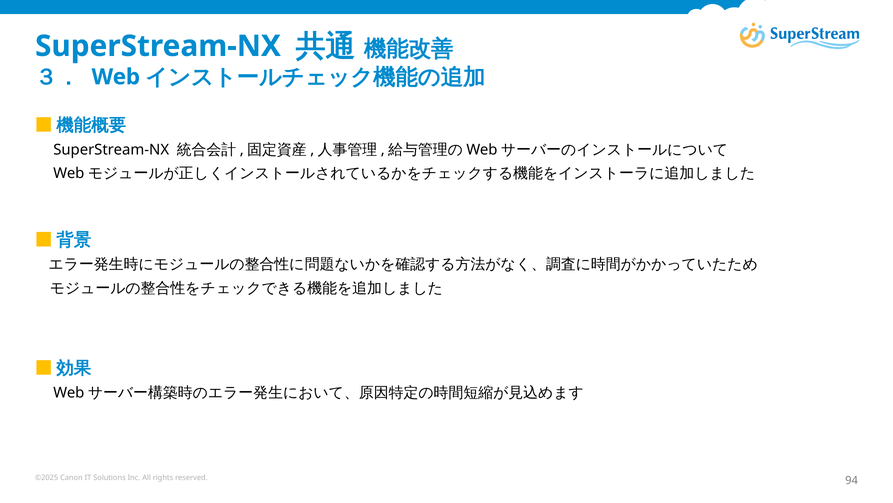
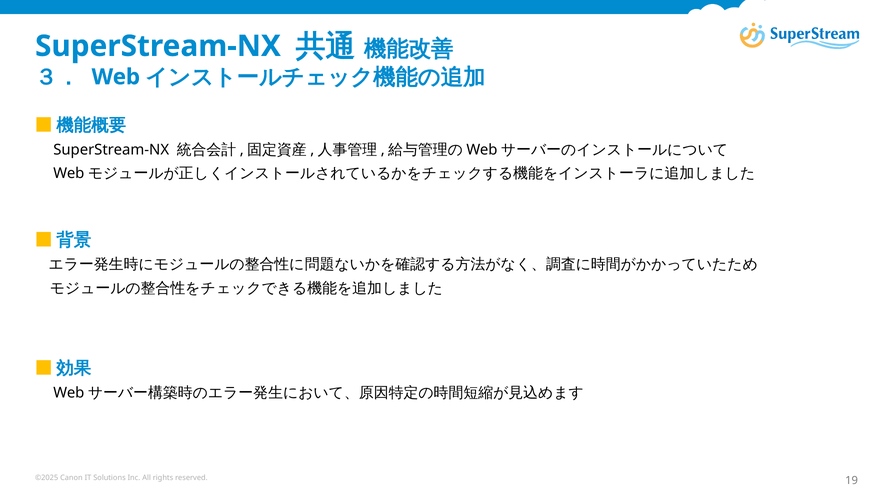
94: 94 -> 19
